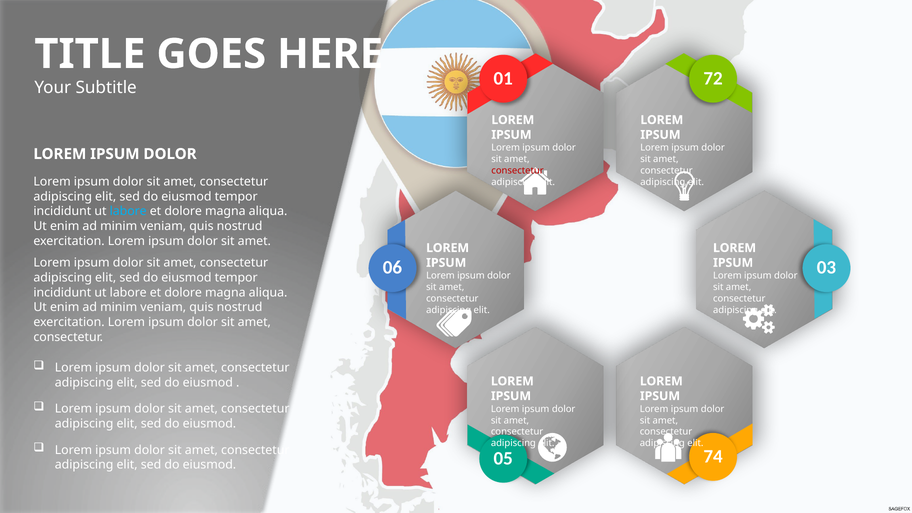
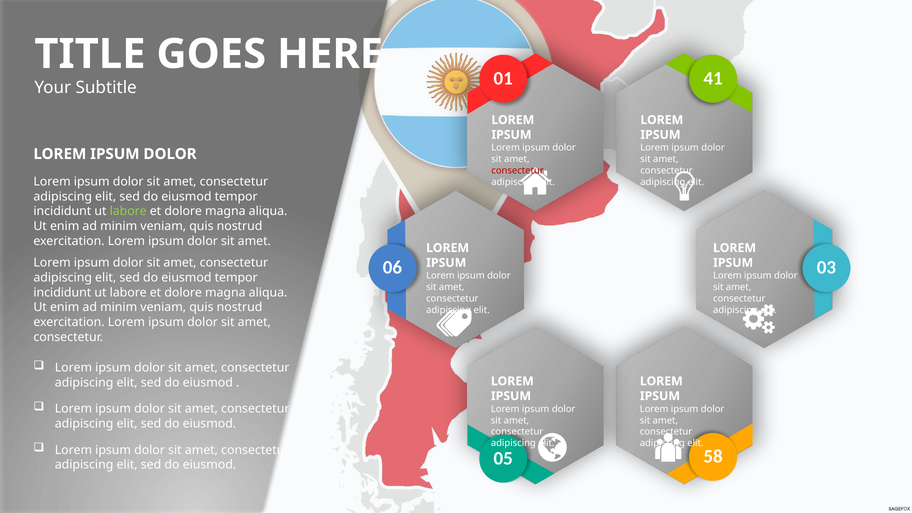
72: 72 -> 41
labore at (128, 211) colour: light blue -> light green
74: 74 -> 58
